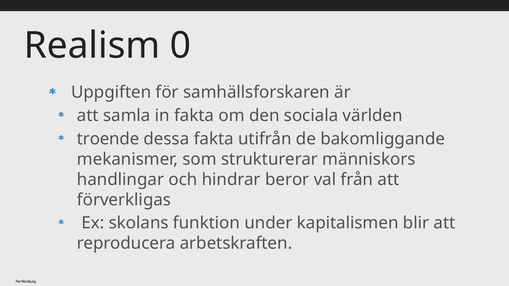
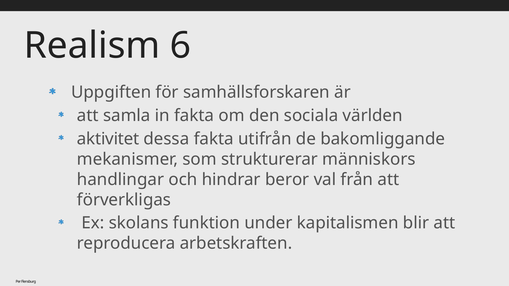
0: 0 -> 6
troende: troende -> aktivitet
